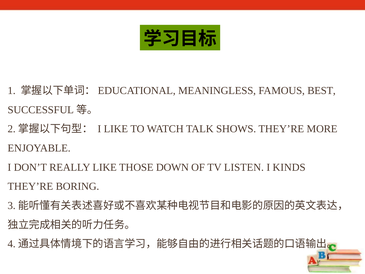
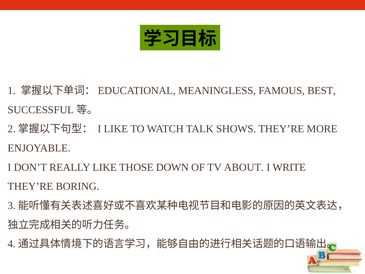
LISTEN: LISTEN -> ABOUT
KINDS: KINDS -> WRITE
